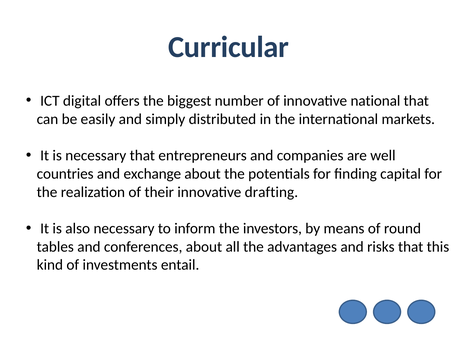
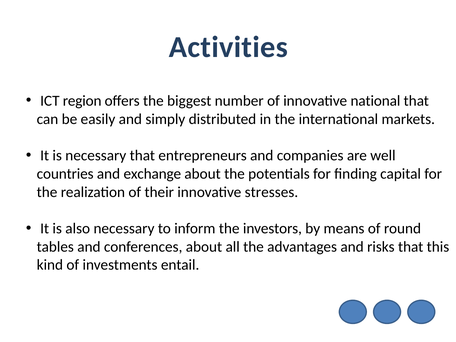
Curricular: Curricular -> Activities
digital: digital -> region
drafting: drafting -> stresses
